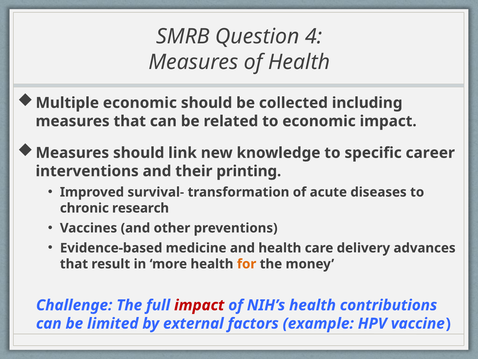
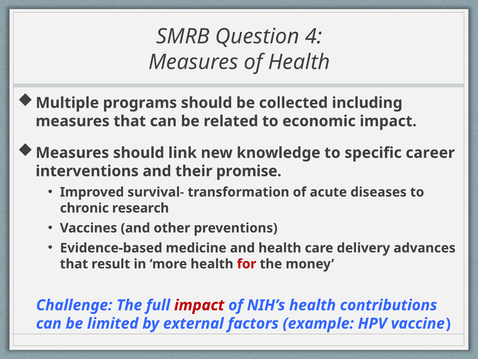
Multiple economic: economic -> programs
printing: printing -> promise
for colour: orange -> red
